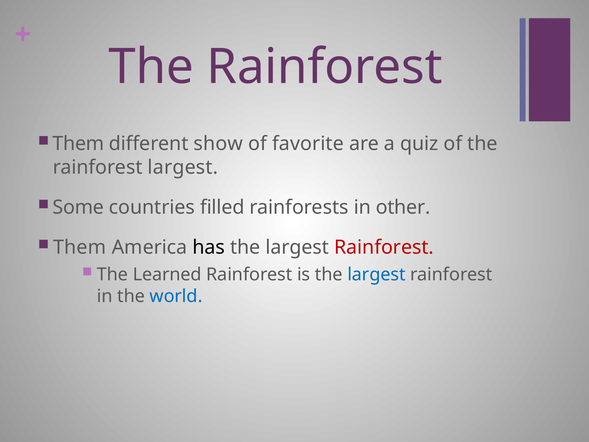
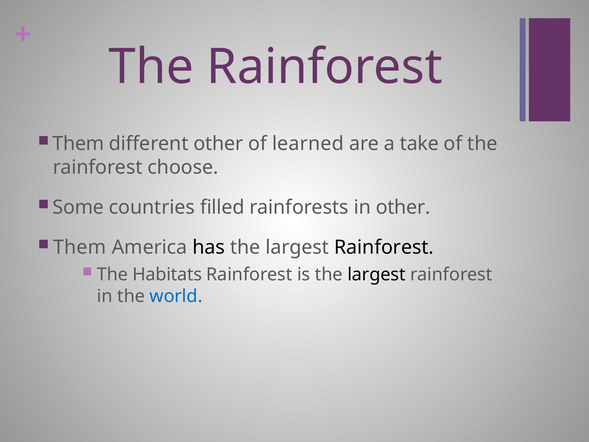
different show: show -> other
favorite: favorite -> learned
quiz: quiz -> take
rainforest largest: largest -> choose
Rainforest at (384, 247) colour: red -> black
Learned: Learned -> Habitats
largest at (376, 274) colour: blue -> black
